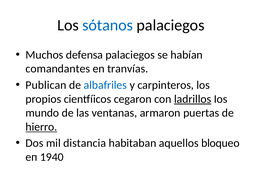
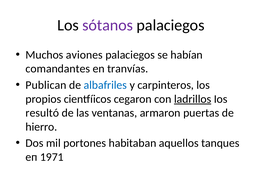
sótanos colour: blue -> purple
defensa: defensa -> aviones
mundo: mundo -> resultó
hierro underline: present -> none
distancia: distancia -> portones
bloqueo: bloqueo -> tanques
1940: 1940 -> 1971
